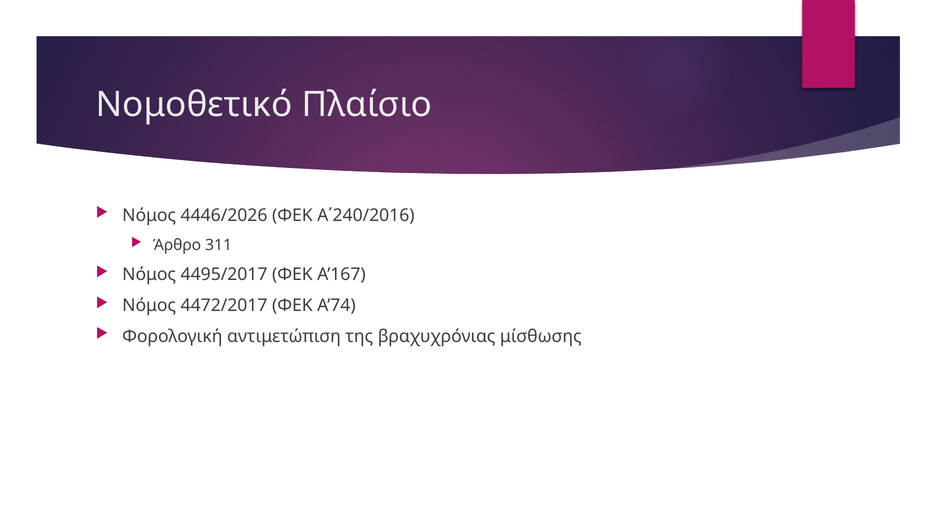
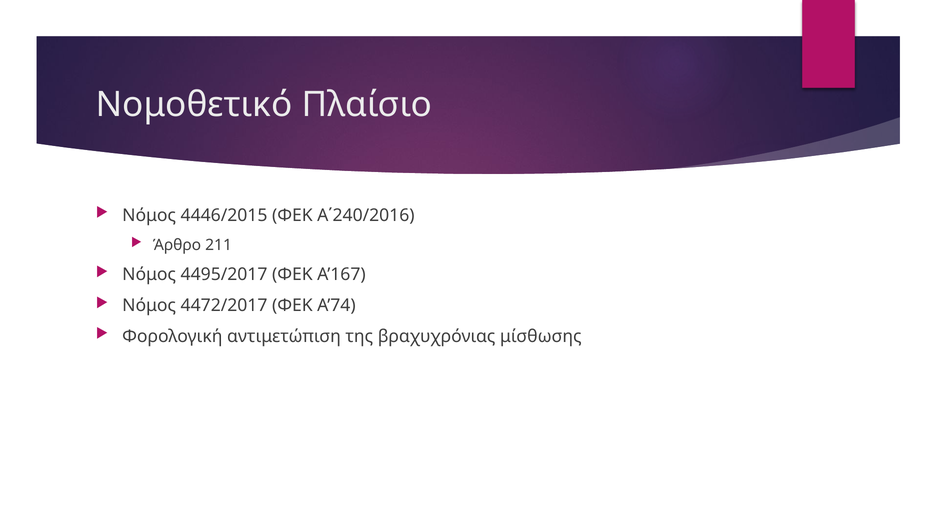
4446/2026: 4446/2026 -> 4446/2015
311: 311 -> 211
